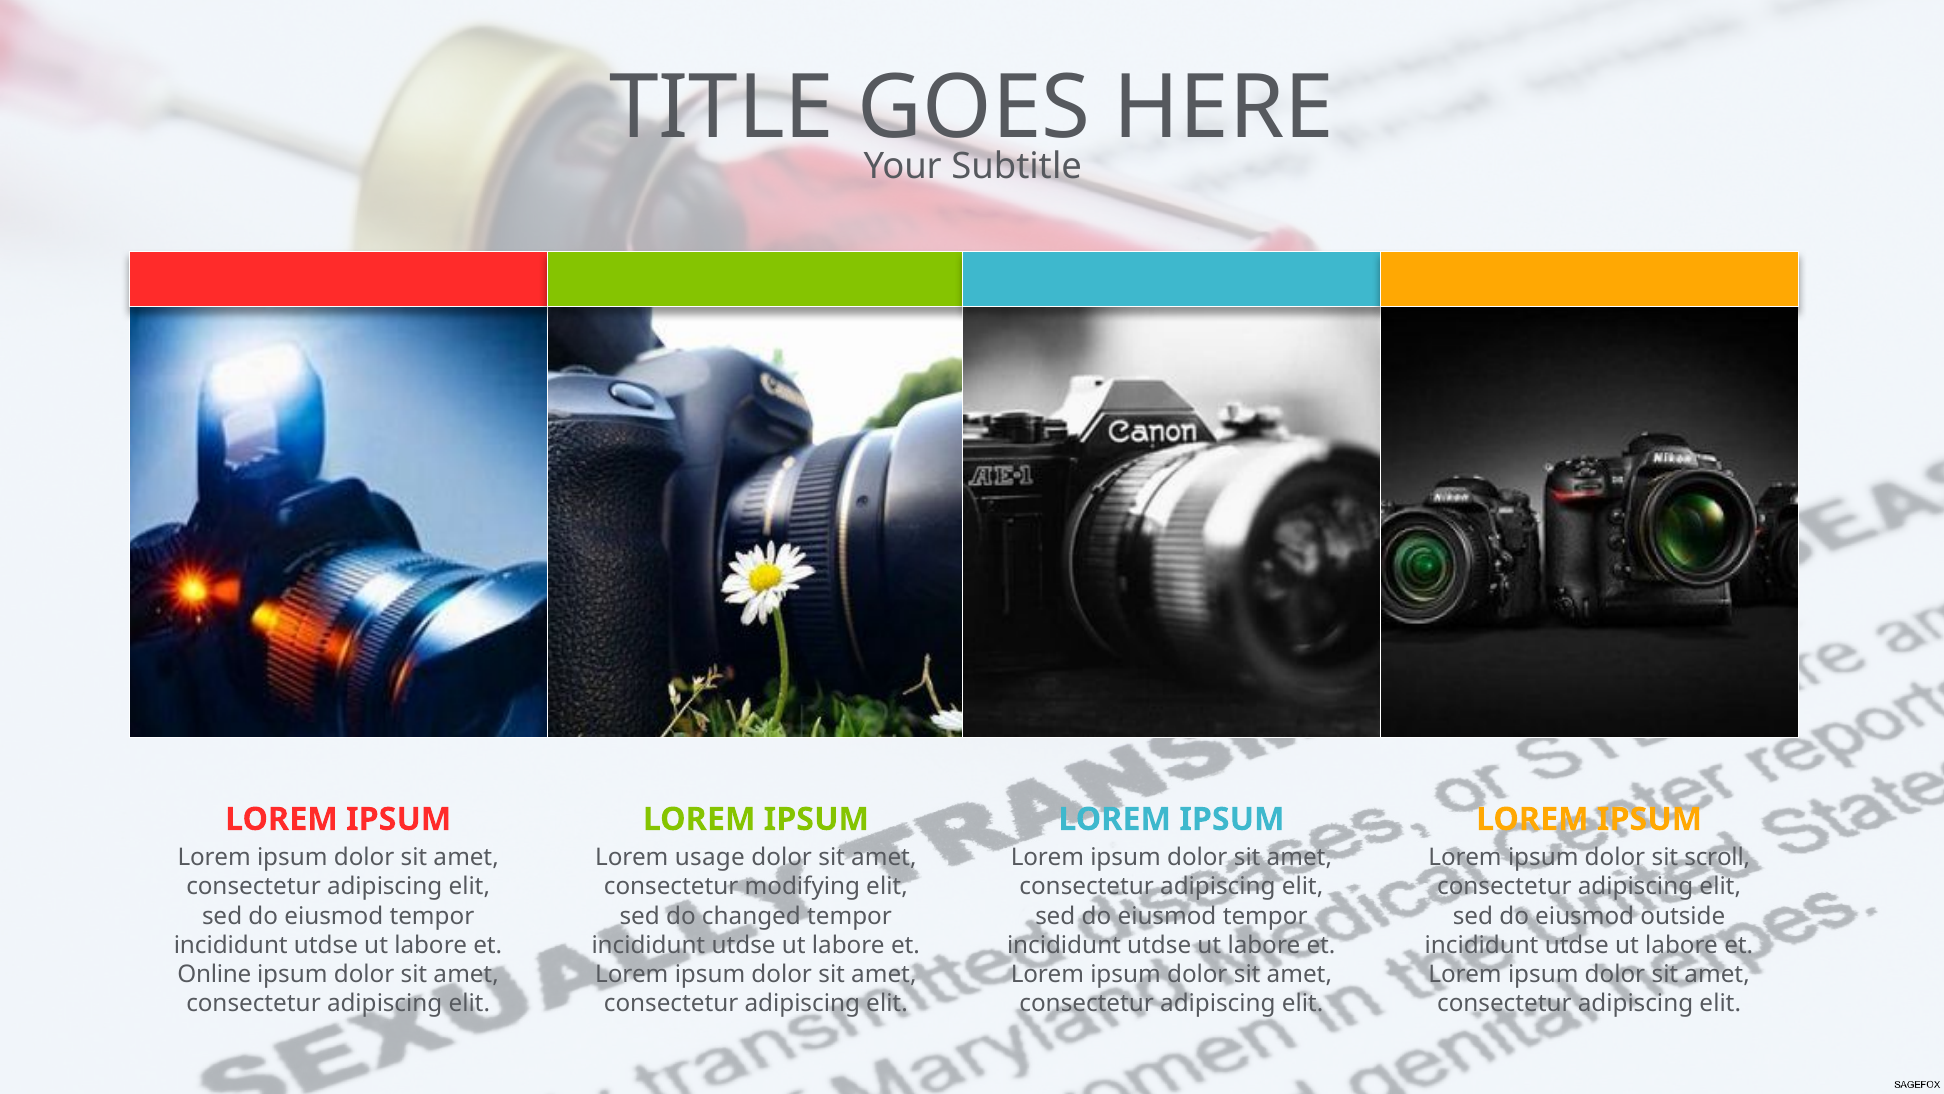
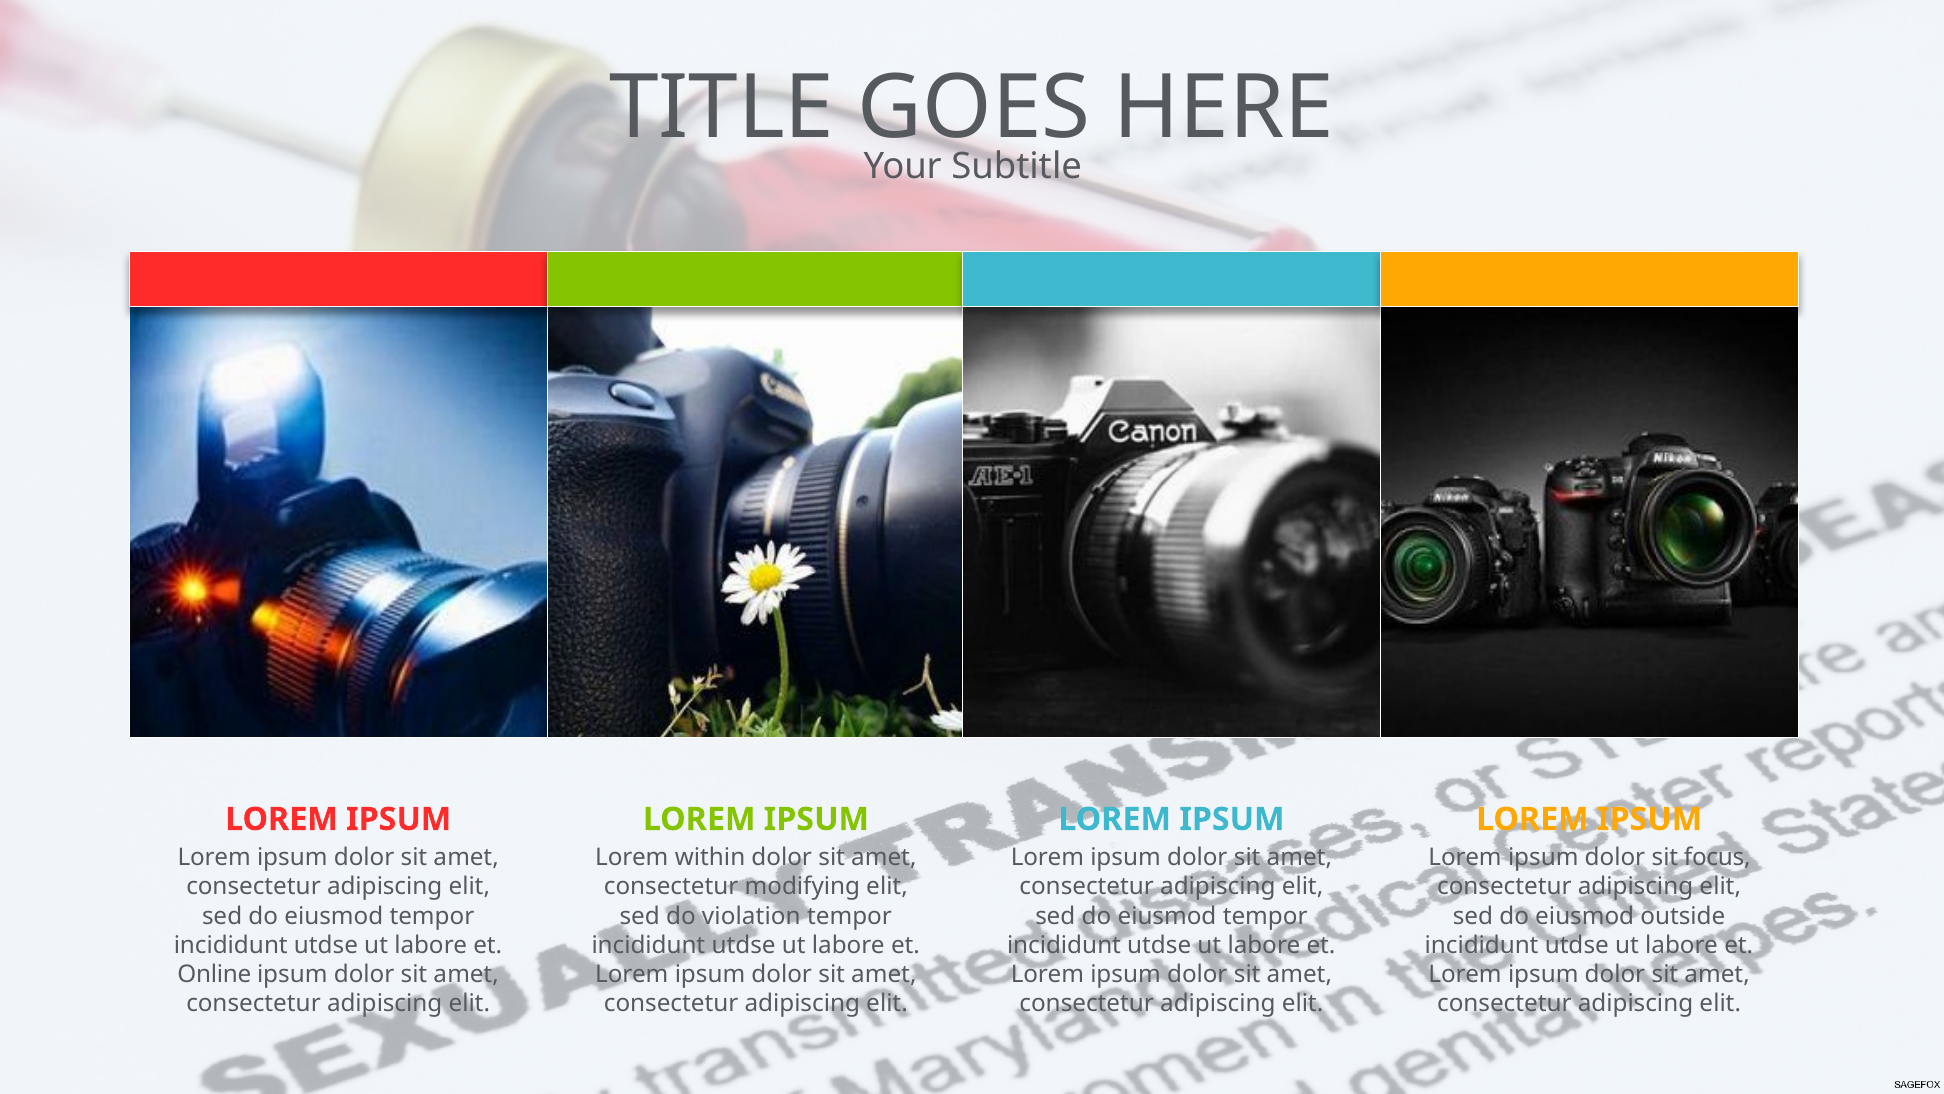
usage: usage -> within
scroll: scroll -> focus
changed: changed -> violation
